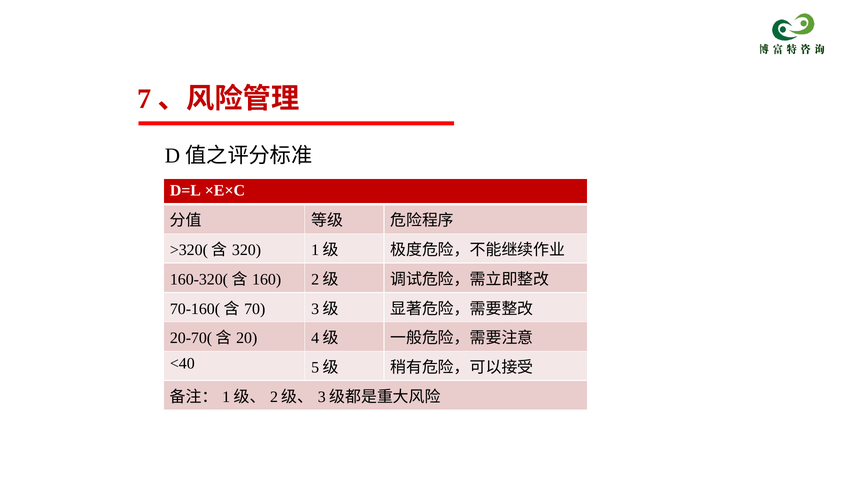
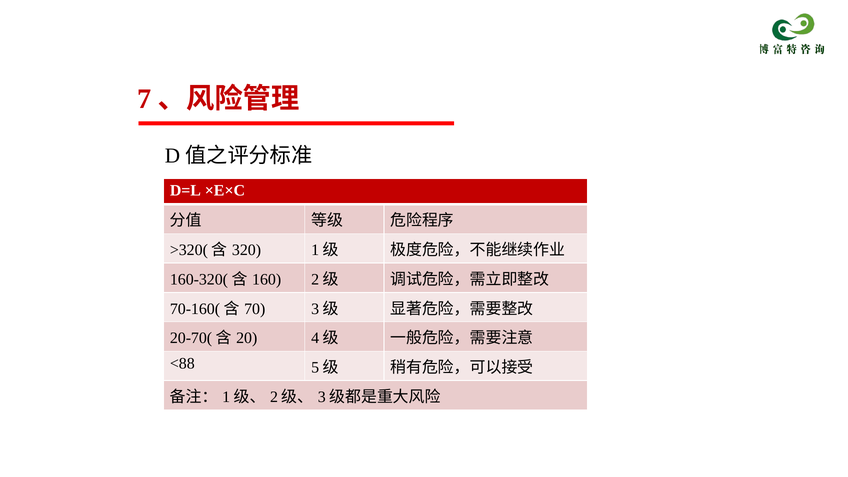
<40: <40 -> <88
